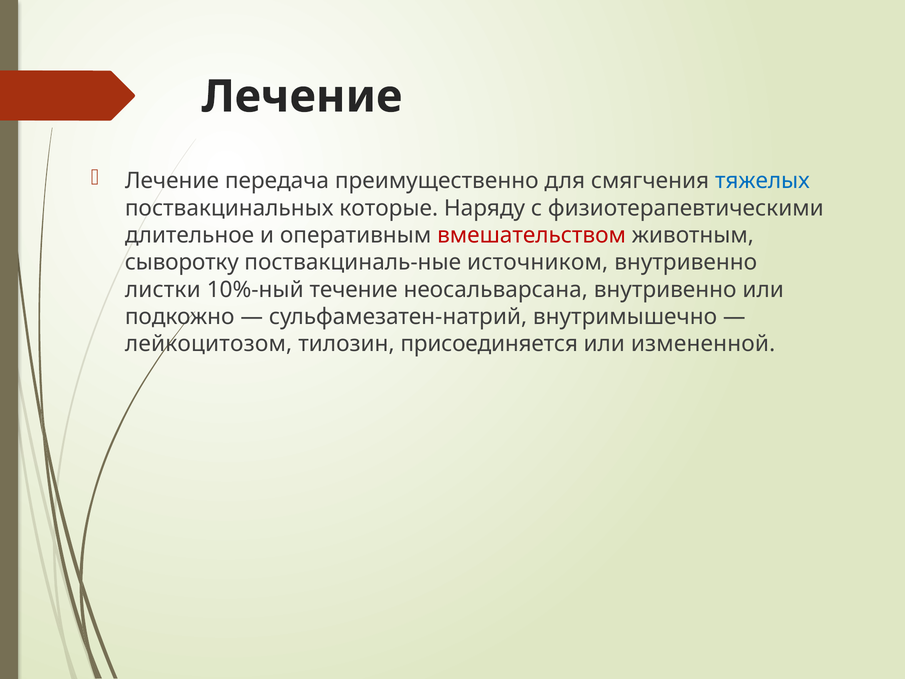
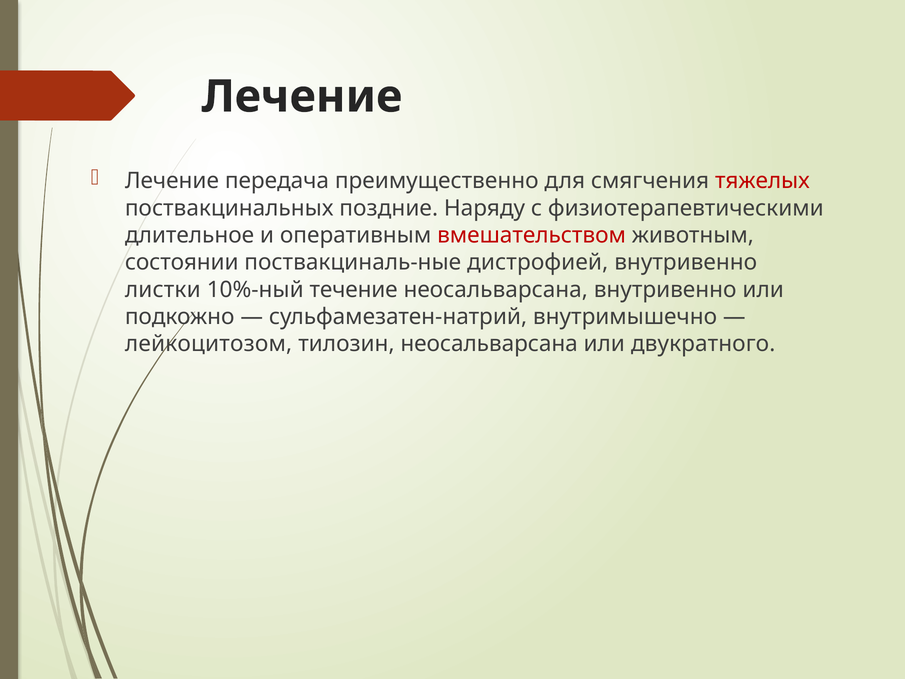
тяжелых colour: blue -> red
которые: которые -> поздние
сыворотку: сыворотку -> состоянии
источником: источником -> дистрофией
тилозин присоединяется: присоединяется -> неосальварсана
измененной: измененной -> двукратного
